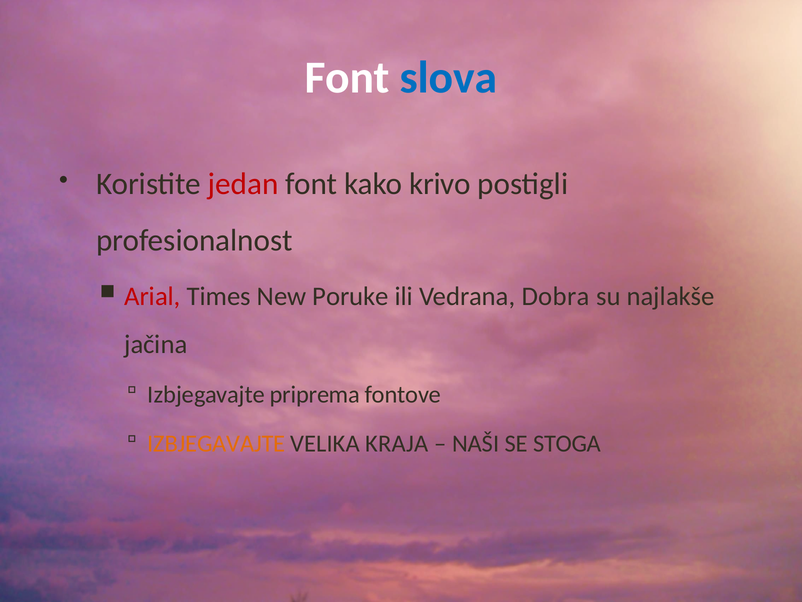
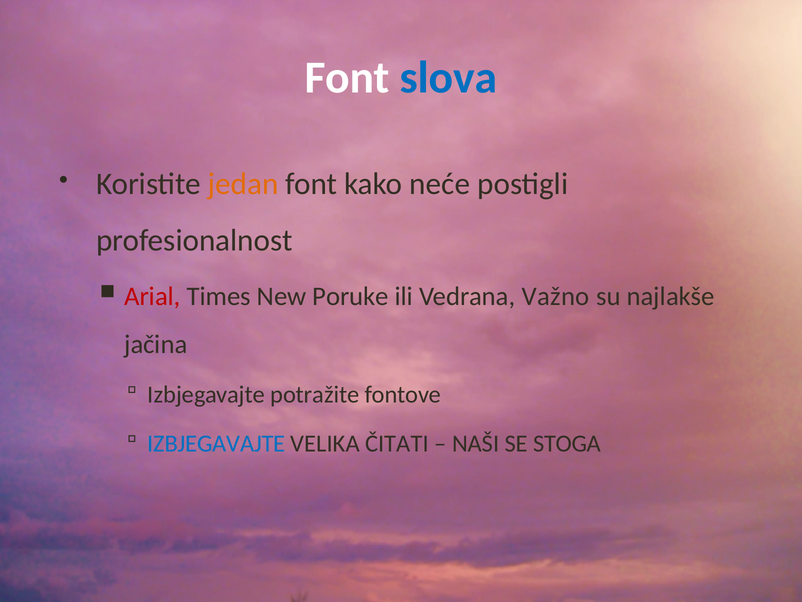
jedan colour: red -> orange
krivo: krivo -> neće
Dobra: Dobra -> Važno
priprema: priprema -> potražite
IZBJEGAVAJTE at (216, 443) colour: orange -> blue
KRAJA: KRAJA -> ČITATI
